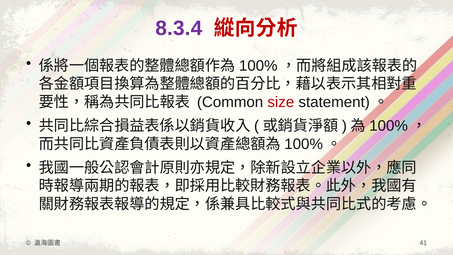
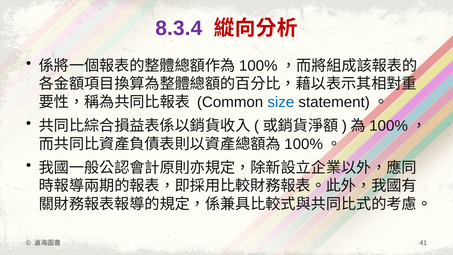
size colour: red -> blue
